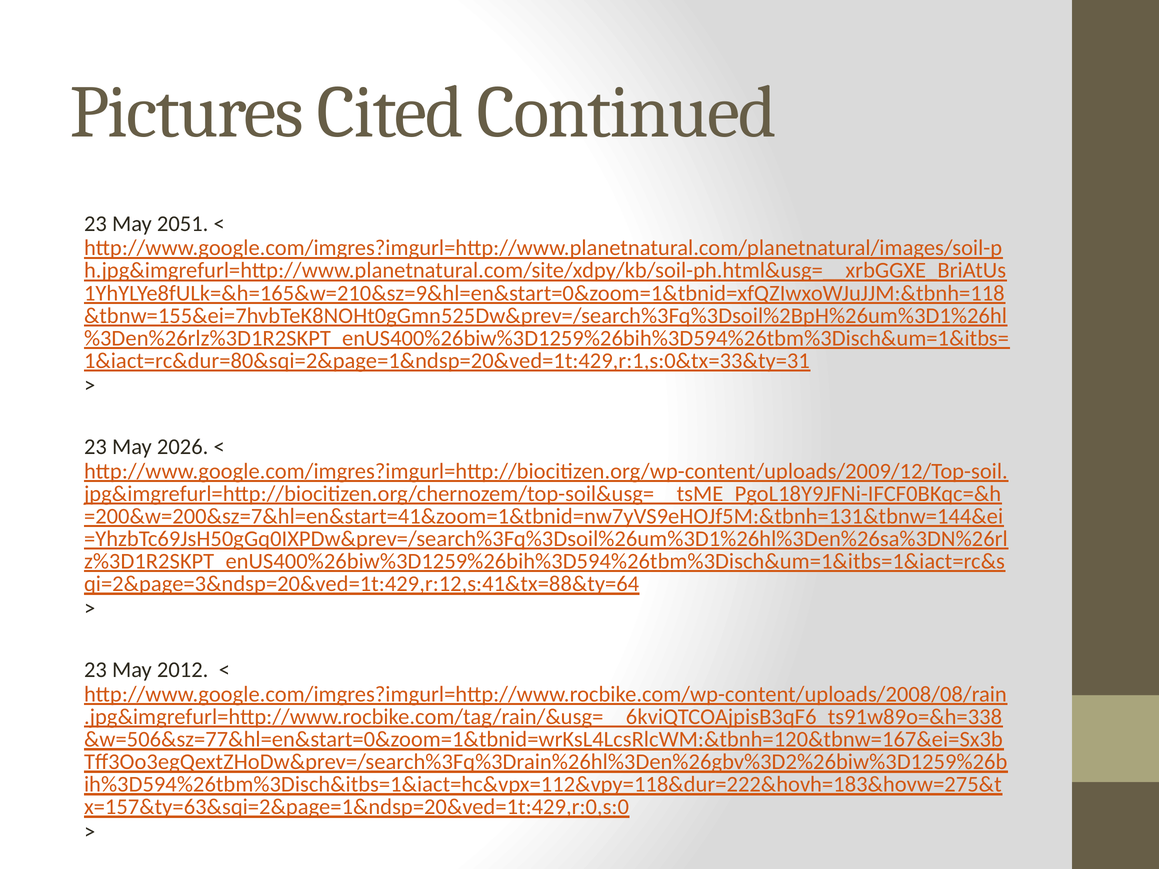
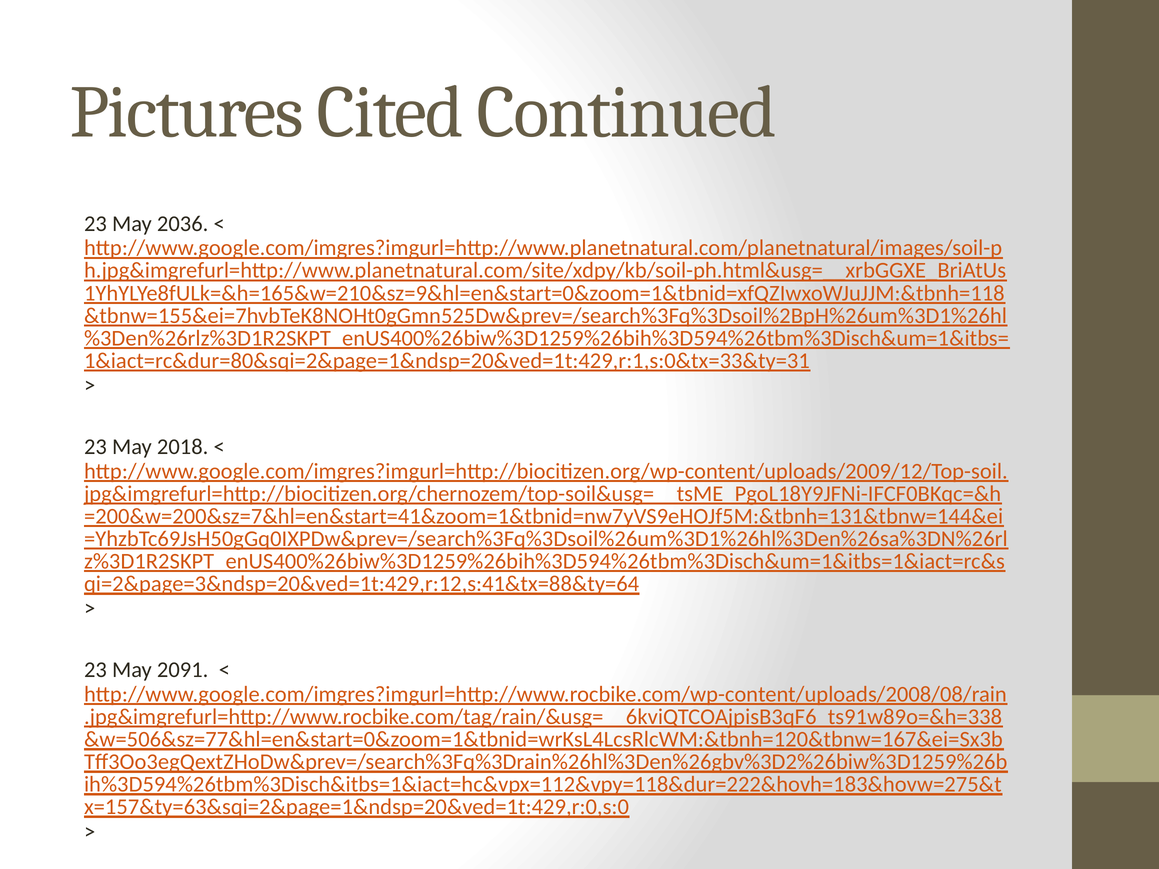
2051: 2051 -> 2036
2026: 2026 -> 2018
2012: 2012 -> 2091
